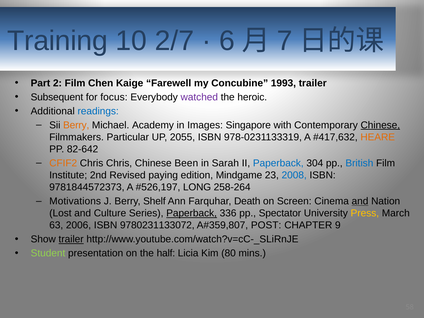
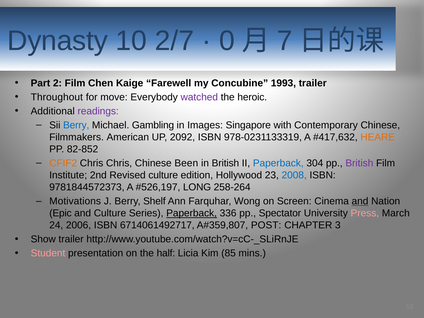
Training: Training -> Dynasty
6: 6 -> 0
Subsequent: Subsequent -> Throughout
focus: focus -> move
readings colour: blue -> purple
Berry at (76, 125) colour: orange -> blue
Academy: Academy -> Gambling
Chinese at (380, 125) underline: present -> none
Particular: Particular -> American
2055: 2055 -> 2092
82-642: 82-642 -> 82-852
in Sarah: Sarah -> British
British at (359, 163) colour: blue -> purple
Revised paying: paying -> culture
Mindgame: Mindgame -> Hollywood
Death: Death -> Wong
Lost: Lost -> Epic
Press colour: yellow -> pink
63: 63 -> 24
9780231133072: 9780231133072 -> 6714061492717
9: 9 -> 3
trailer at (71, 239) underline: present -> none
Student colour: light green -> pink
80: 80 -> 85
